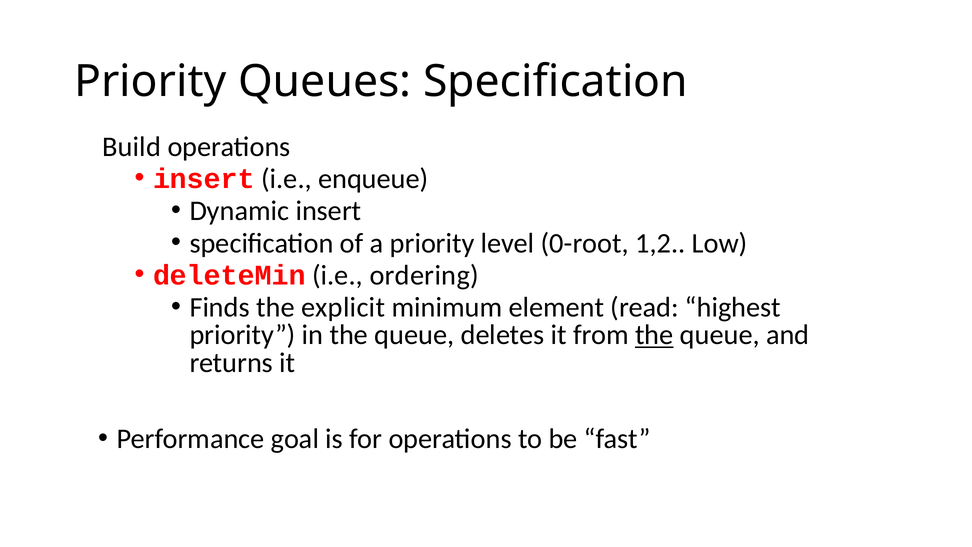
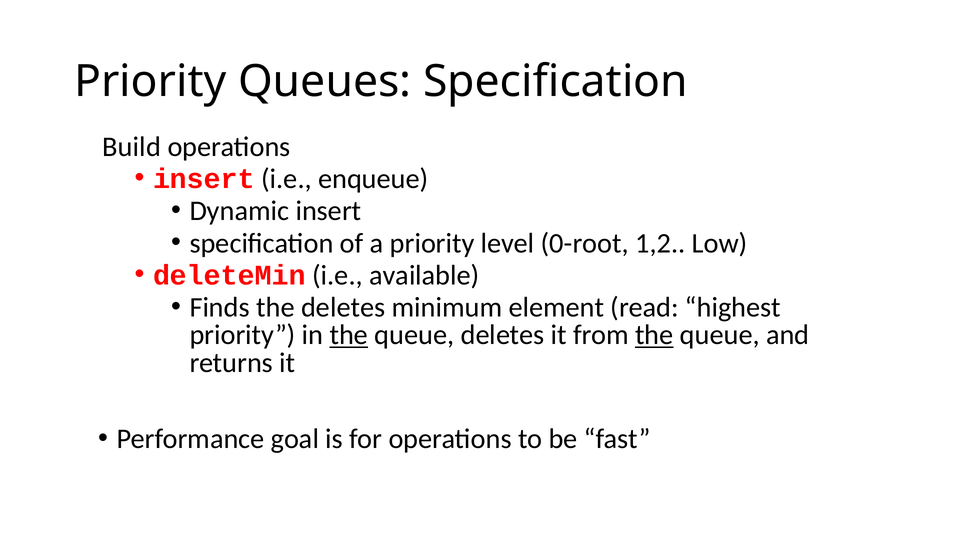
ordering: ordering -> available
the explicit: explicit -> deletes
the at (349, 335) underline: none -> present
